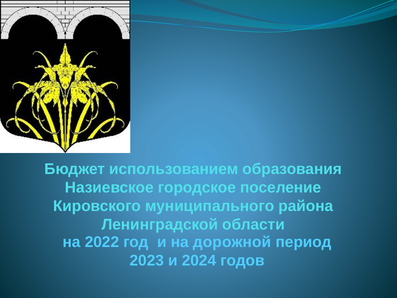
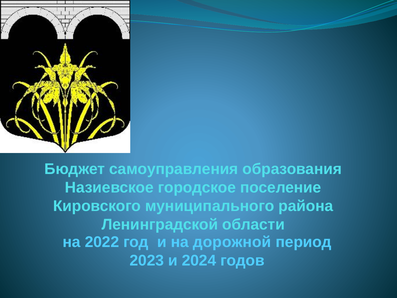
использованием: использованием -> самоуправления
